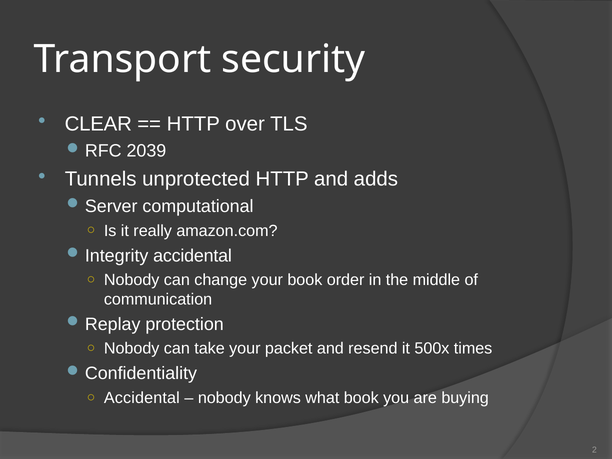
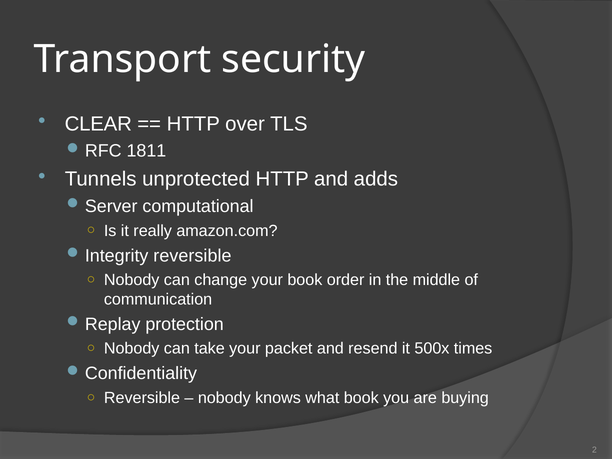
2039: 2039 -> 1811
accidental at (193, 256): accidental -> reversible
Accidental at (142, 398): Accidental -> Reversible
